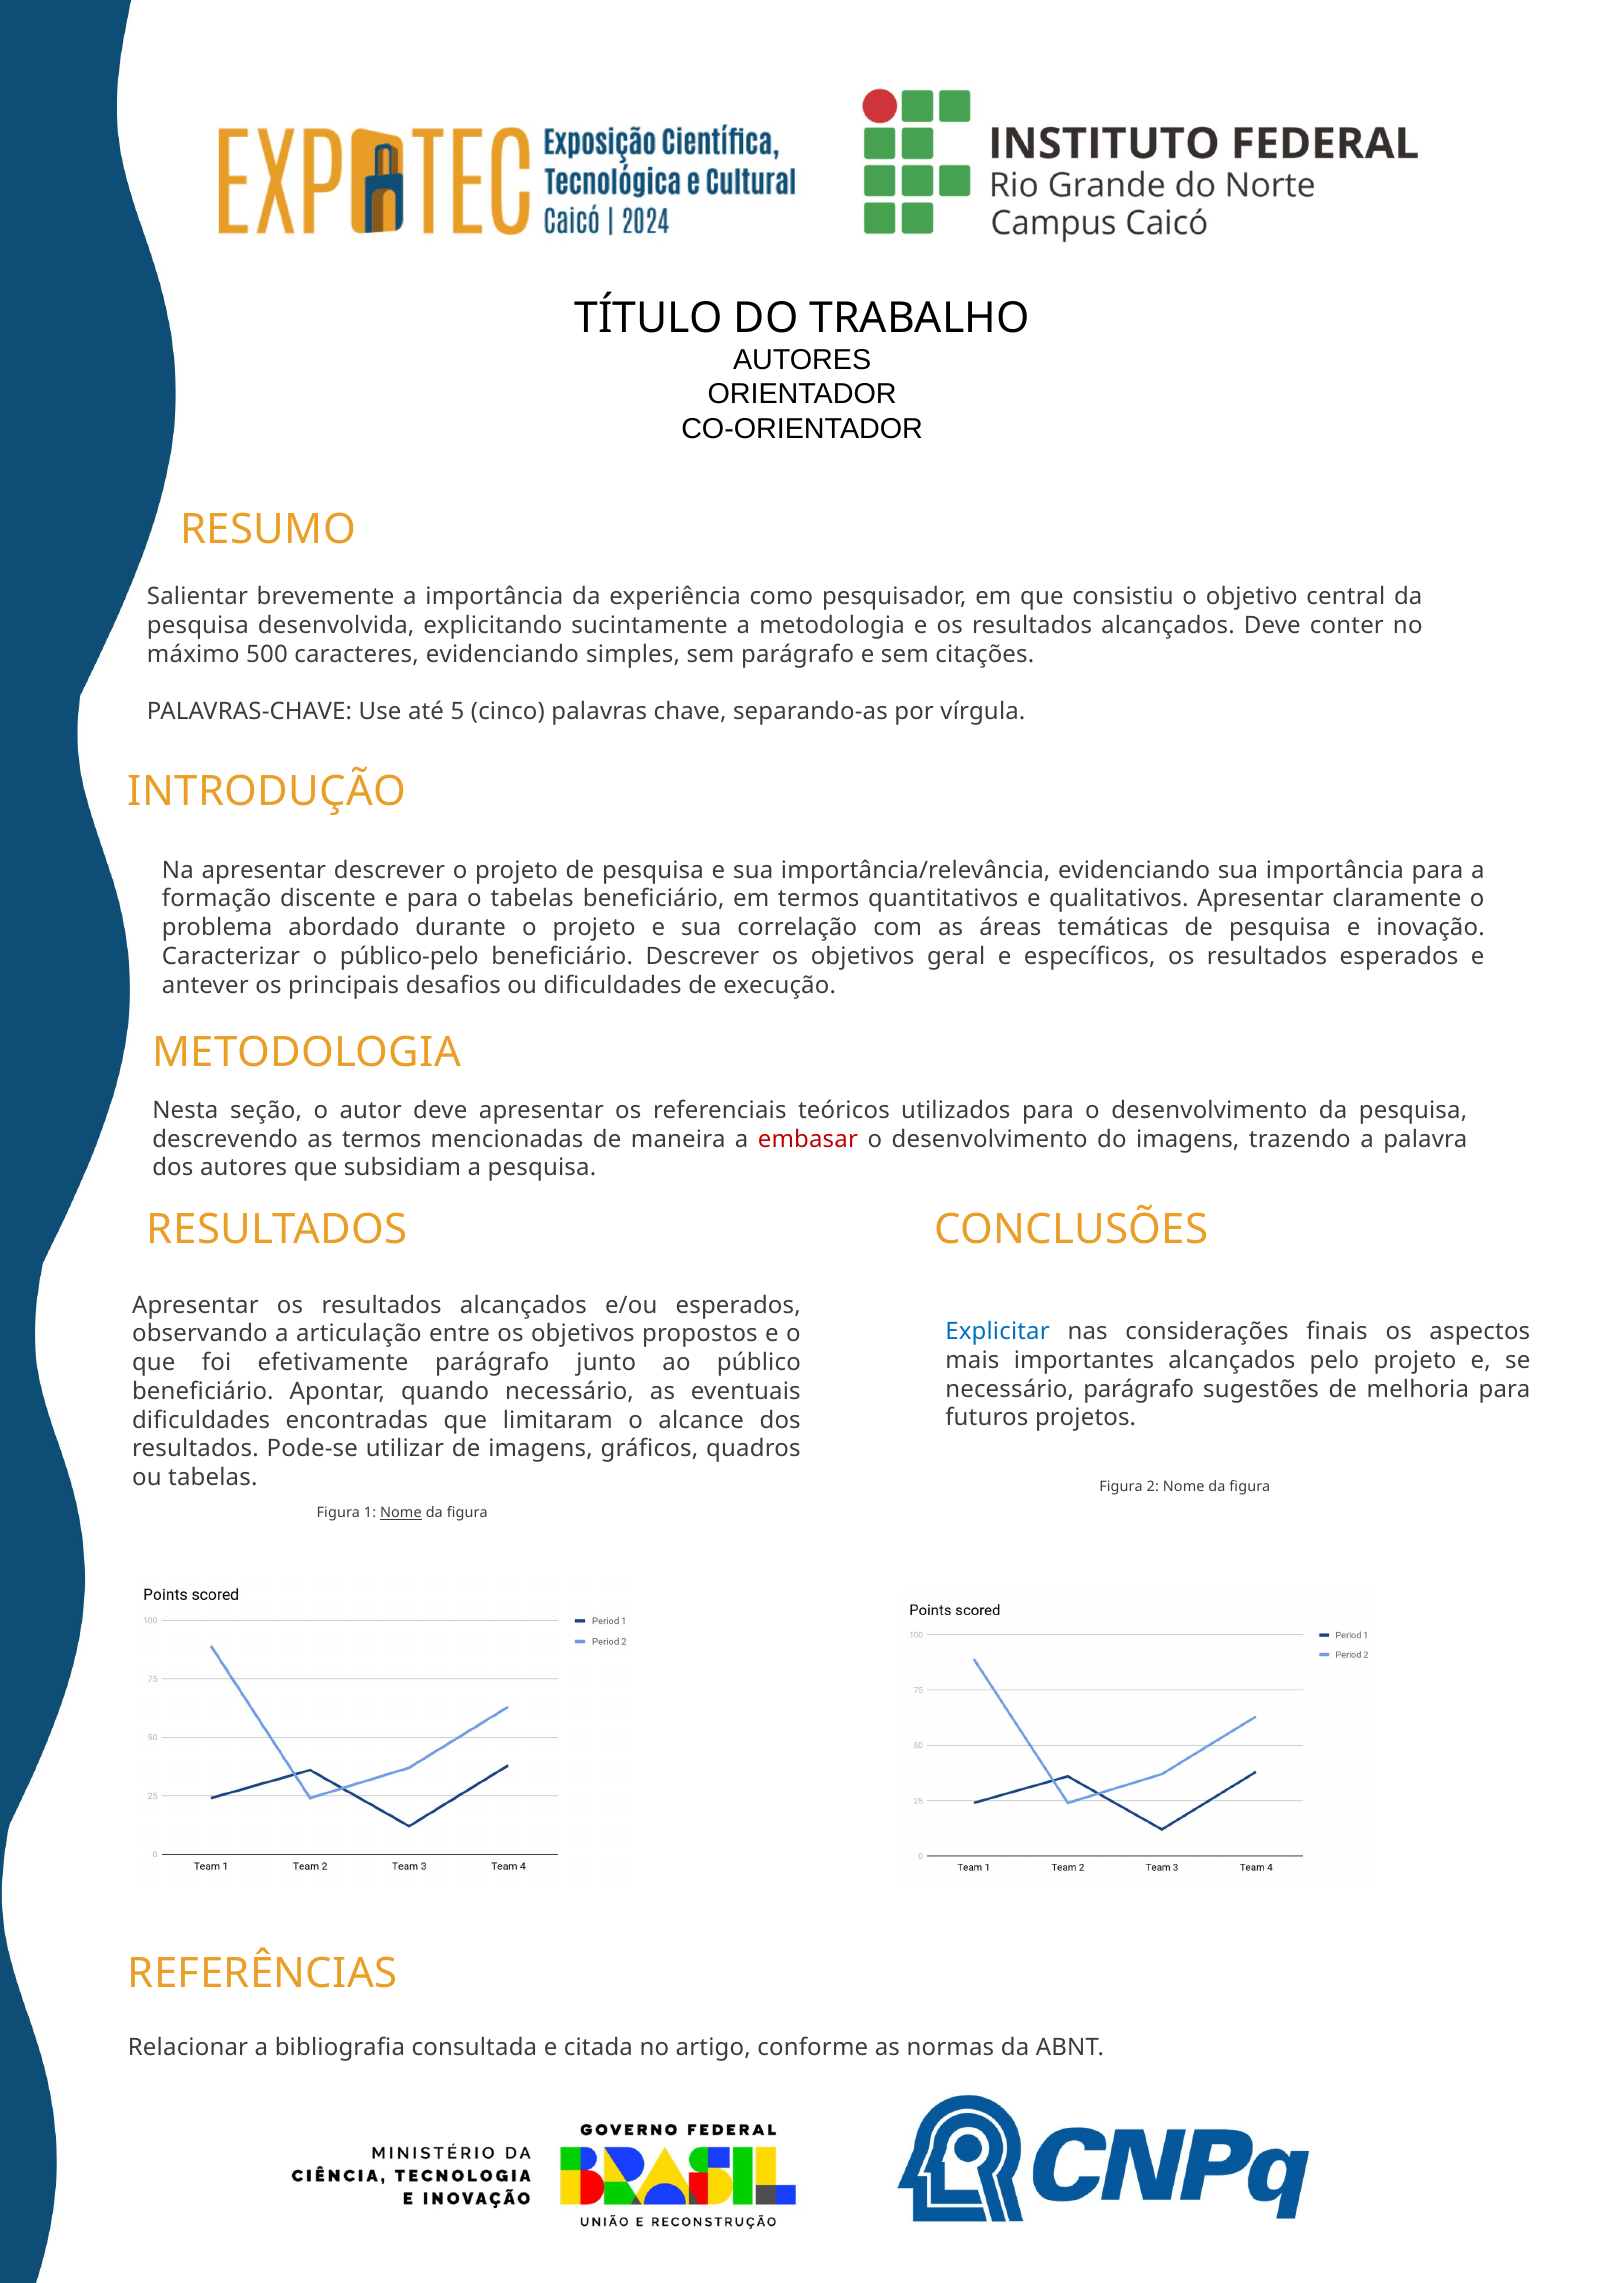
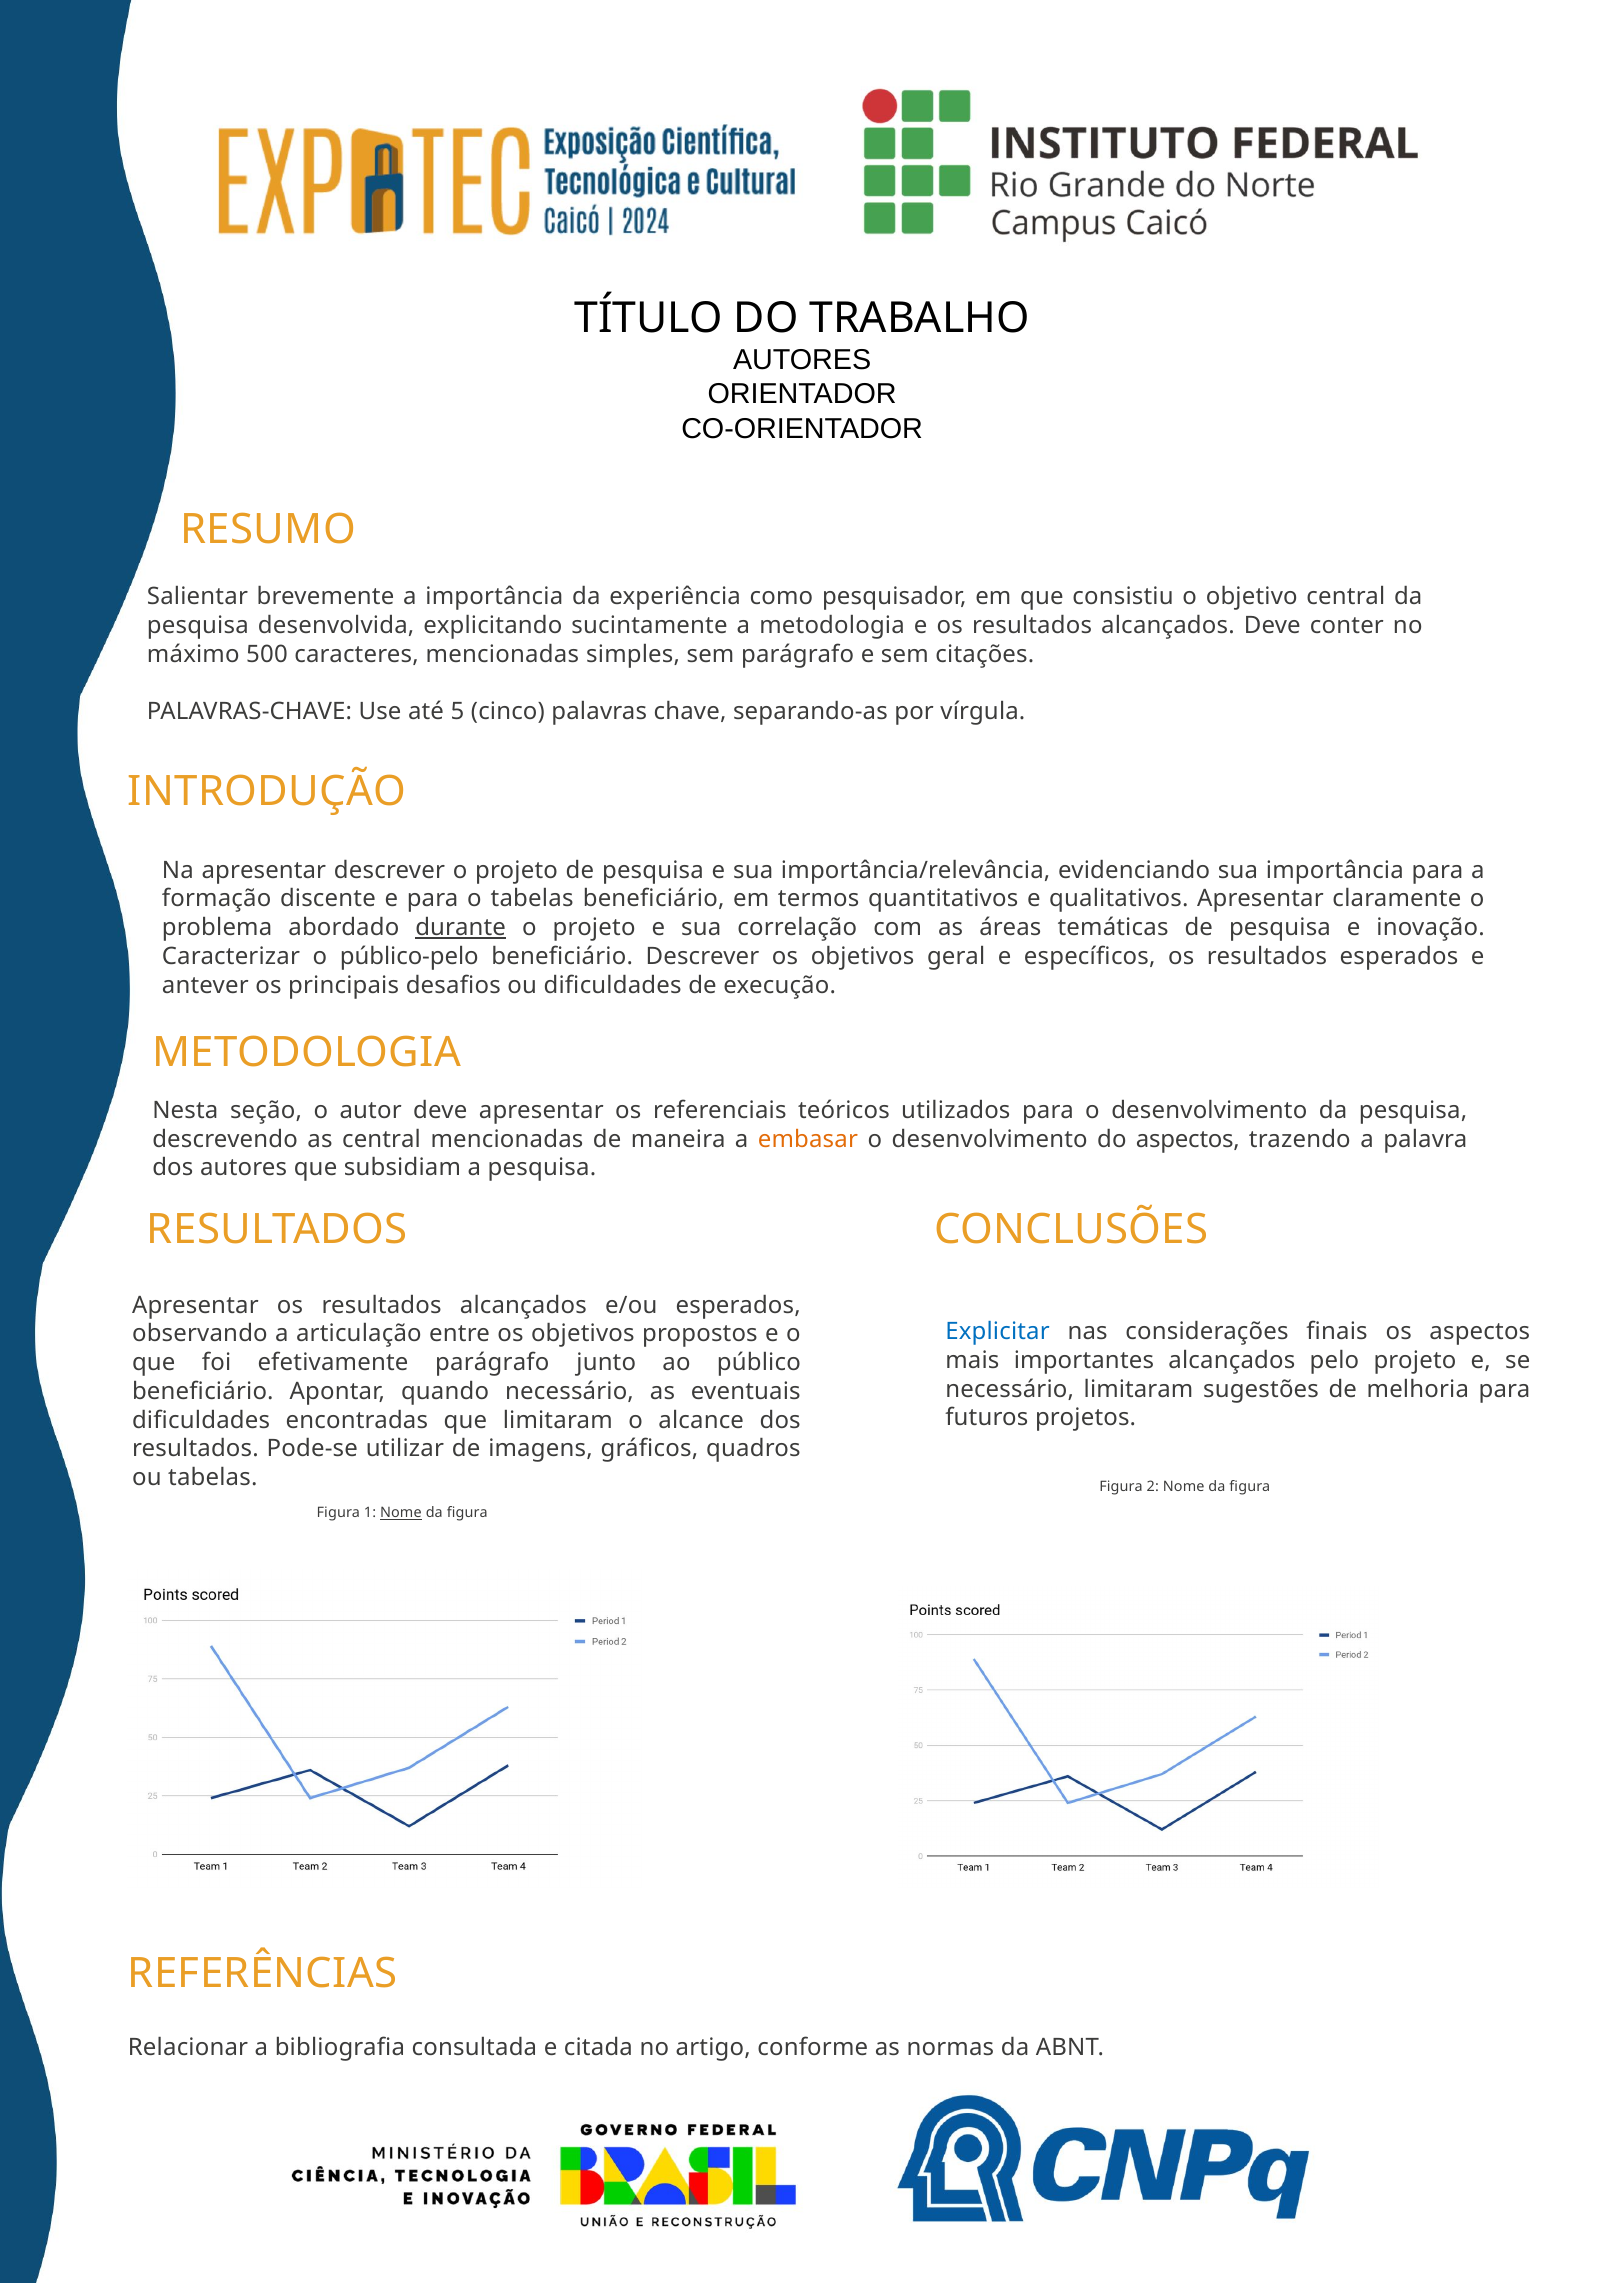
caracteres evidenciando: evidenciando -> mencionadas
durante underline: none -> present
as termos: termos -> central
embasar colour: red -> orange
do imagens: imagens -> aspectos
necessário parágrafo: parágrafo -> limitaram
